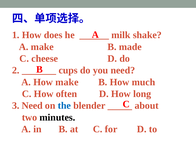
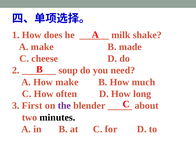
cups: cups -> soup
3 Need: Need -> First
the colour: blue -> purple
